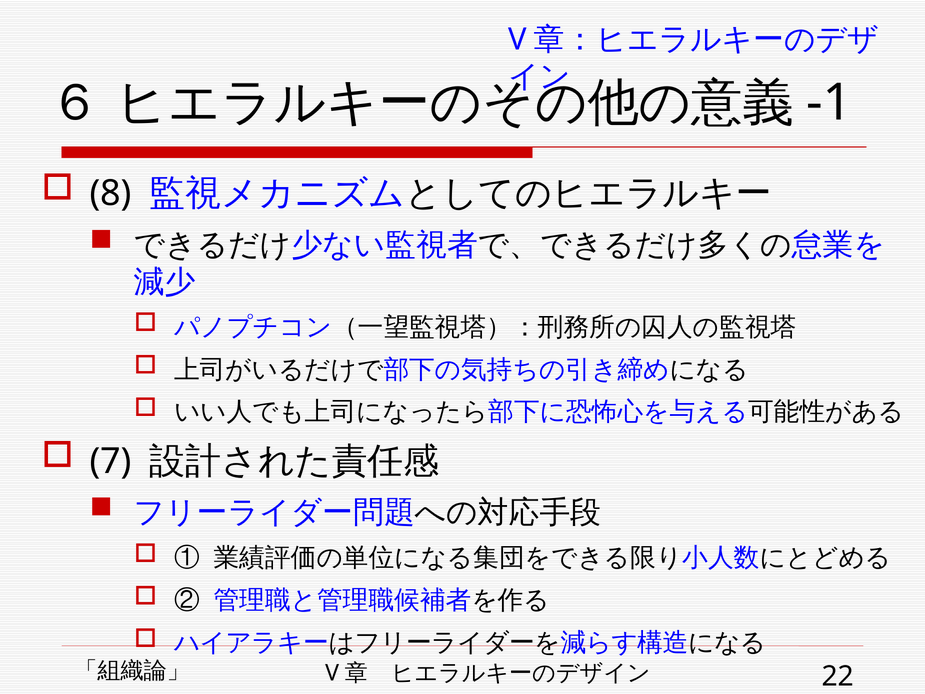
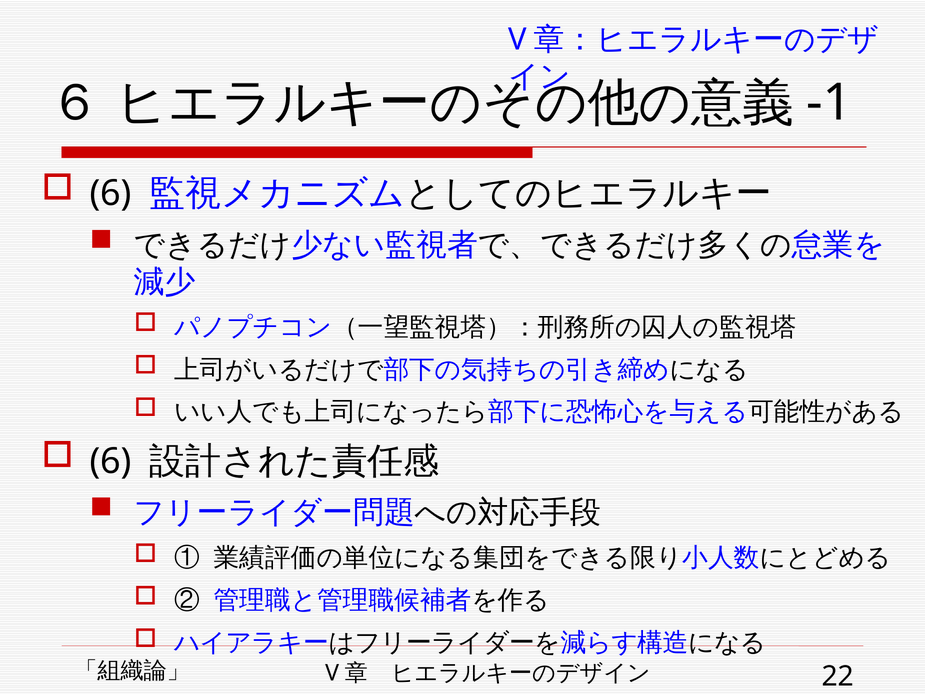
8 at (111, 193): 8 -> 6
7 at (111, 461): 7 -> 6
